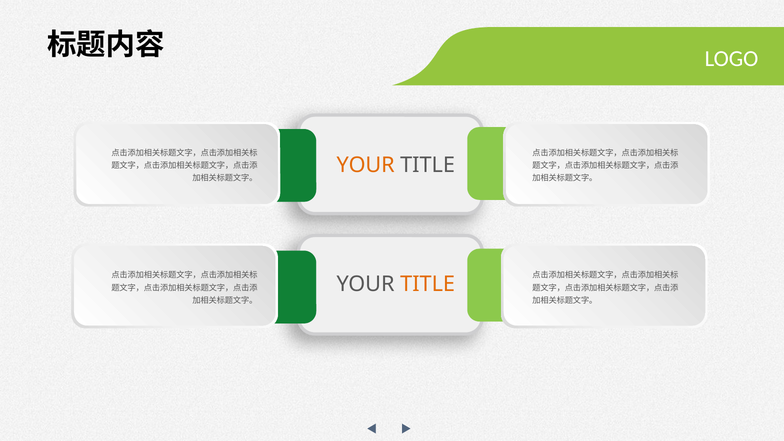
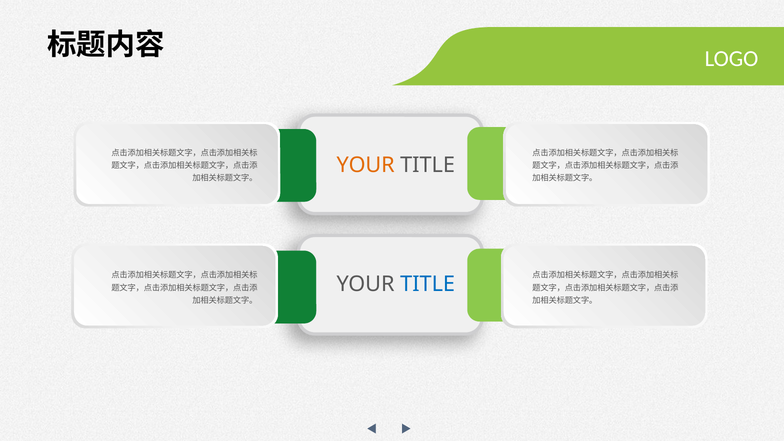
TITLE at (428, 284) colour: orange -> blue
